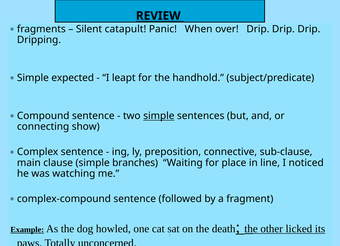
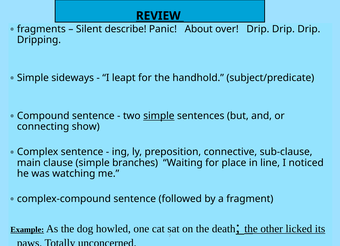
catapult: catapult -> describe
When: When -> About
expected: expected -> sideways
